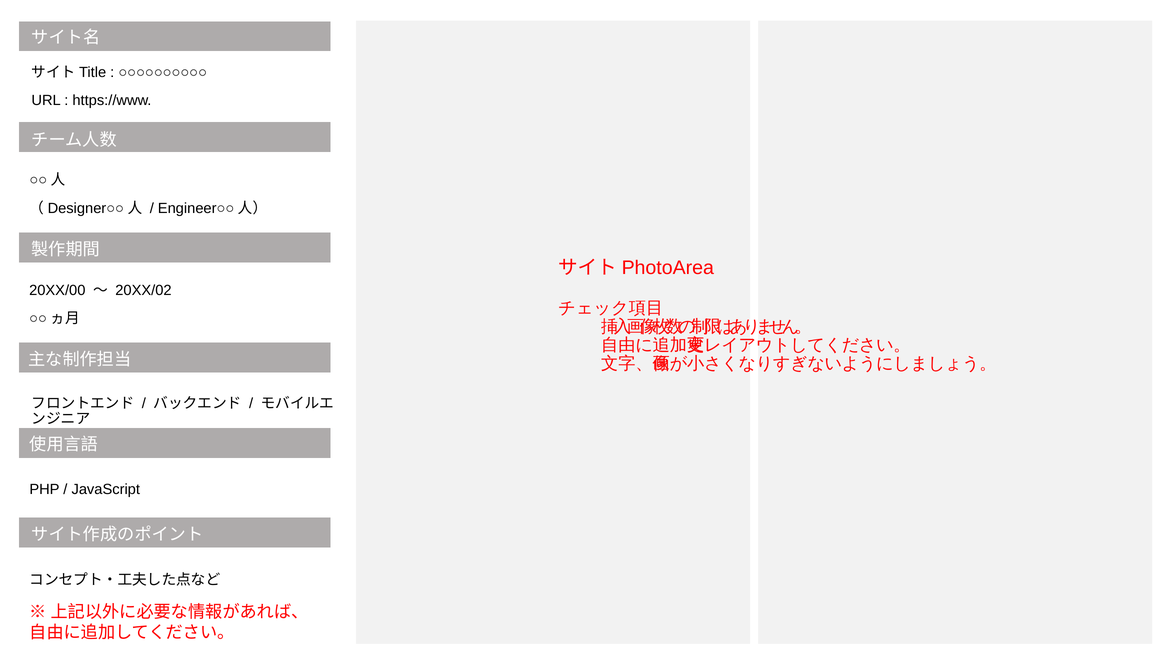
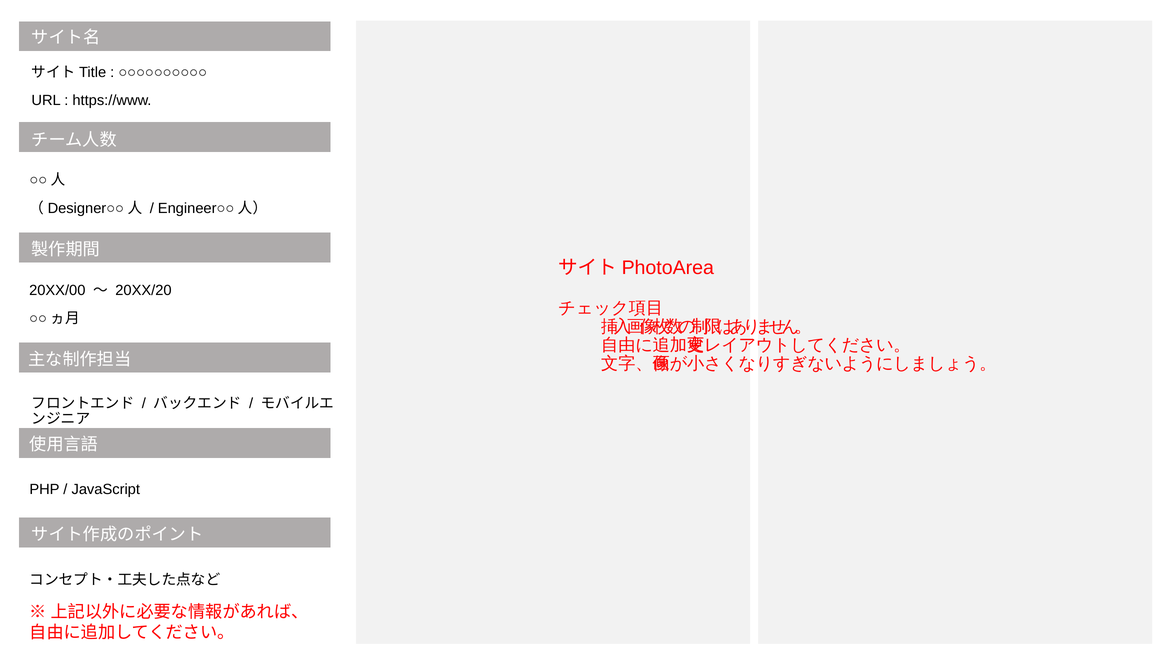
20XX/02: 20XX/02 -> 20XX/20
